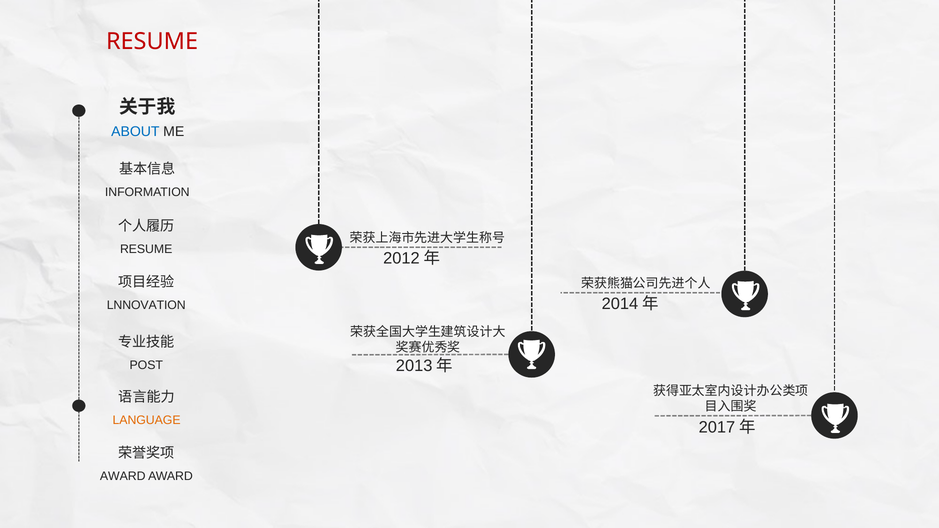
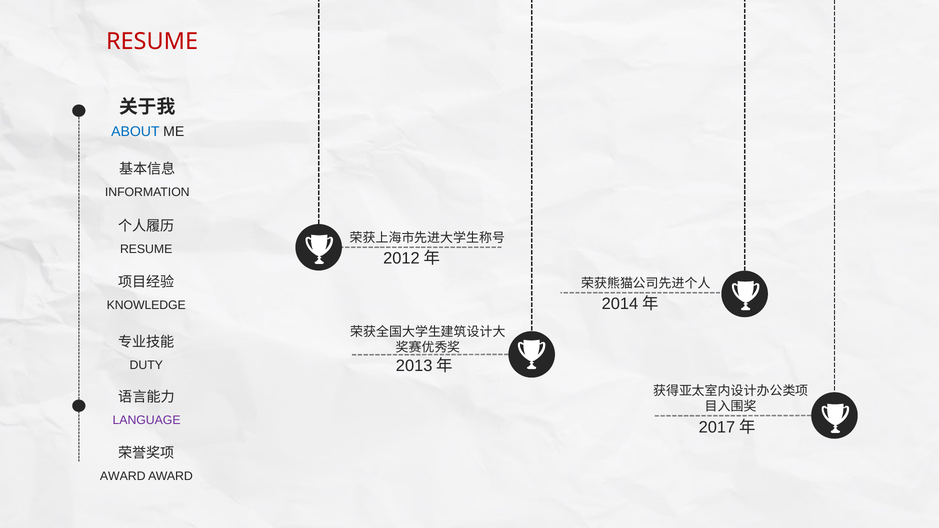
LNNOVATION: LNNOVATION -> KNOWLEDGE
POST: POST -> DUTY
LANGUAGE colour: orange -> purple
